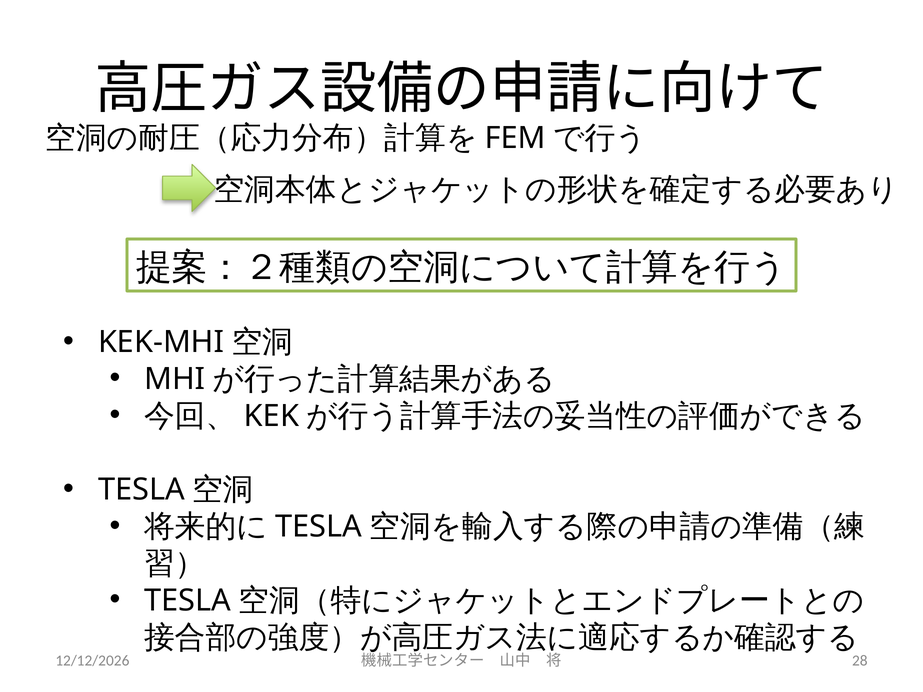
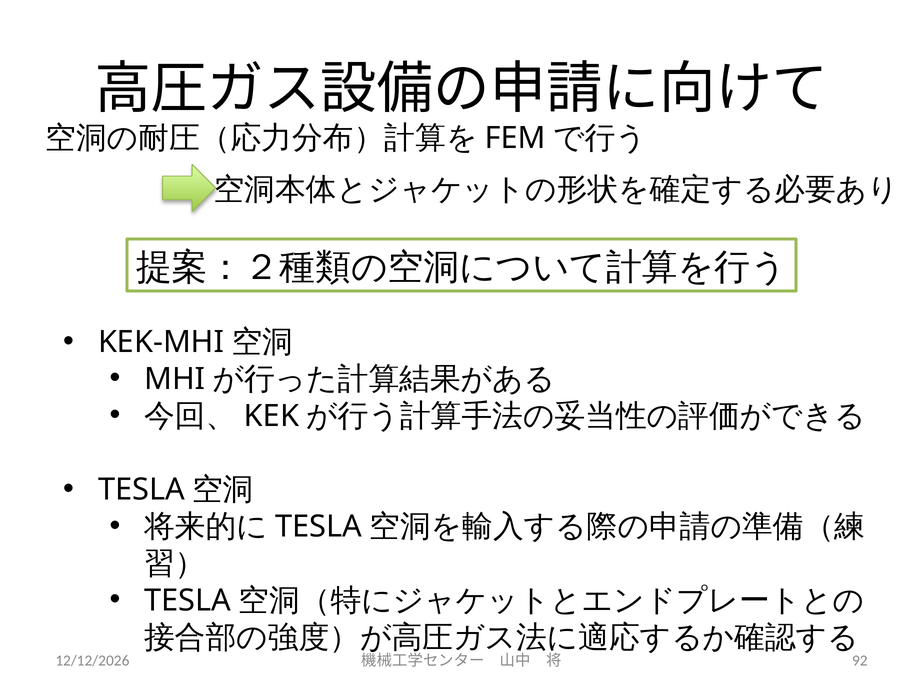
28: 28 -> 92
